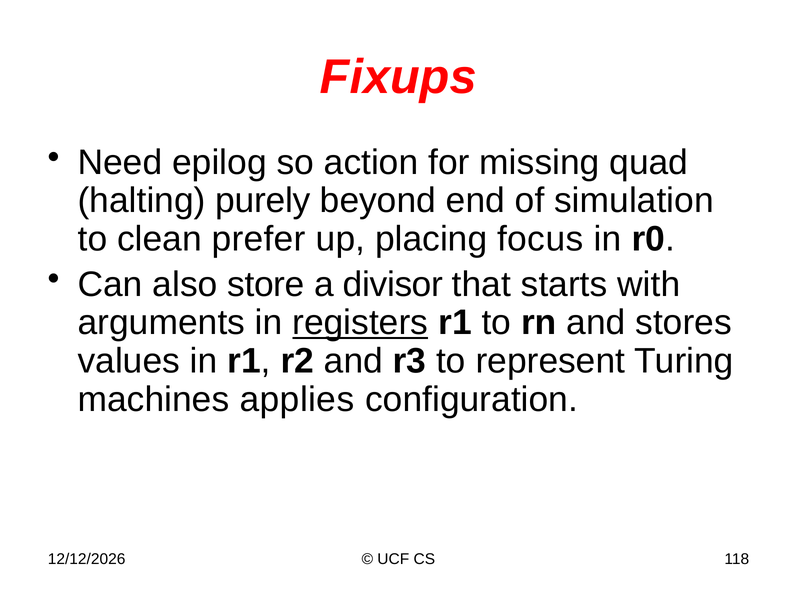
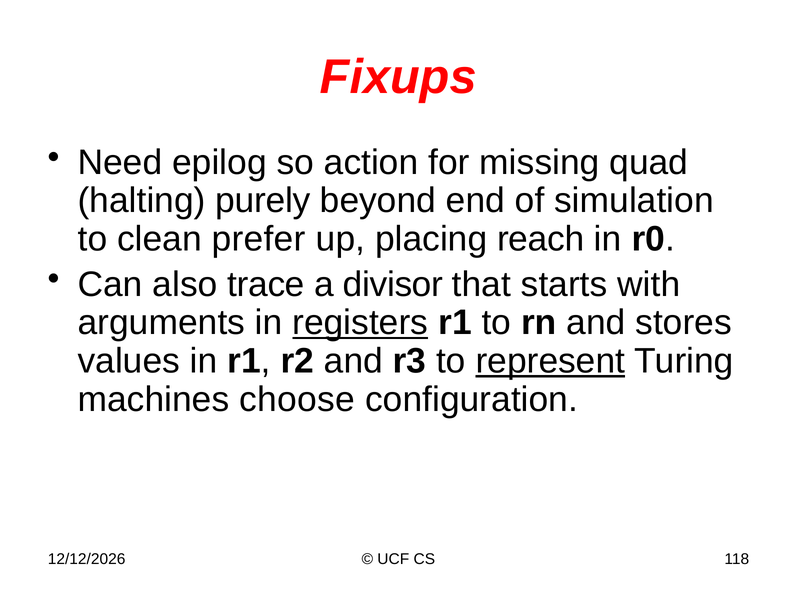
focus: focus -> reach
store: store -> trace
represent underline: none -> present
applies: applies -> choose
